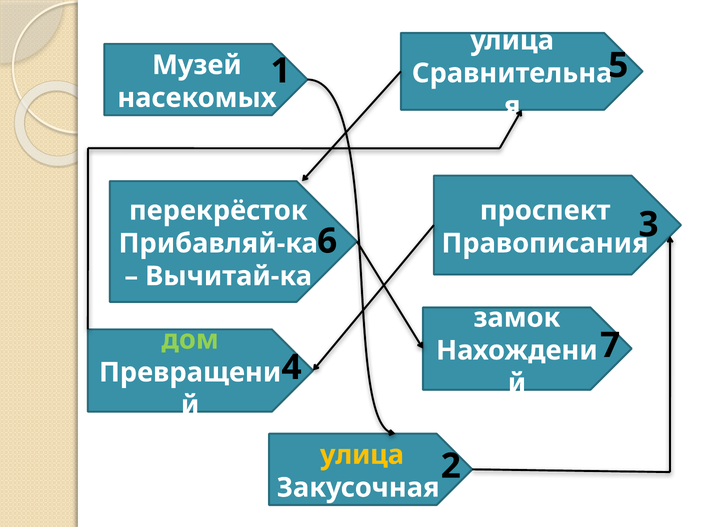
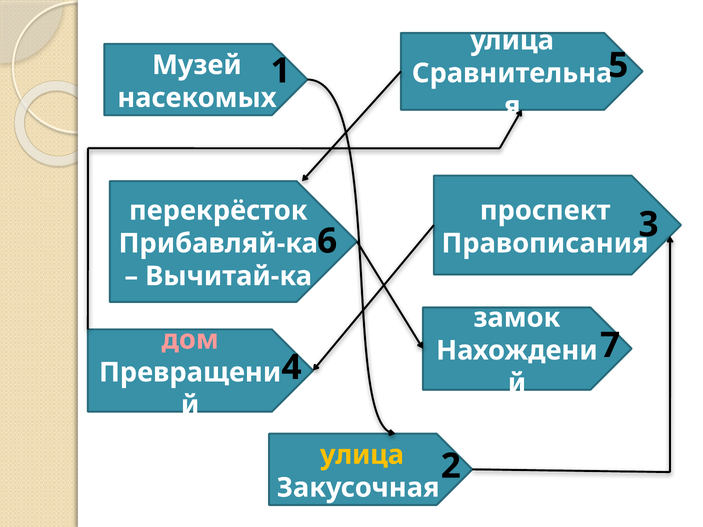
дом colour: light green -> pink
